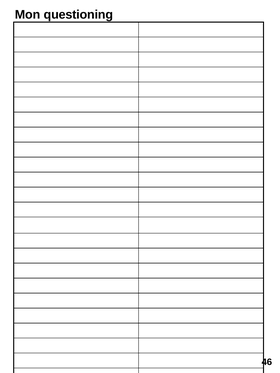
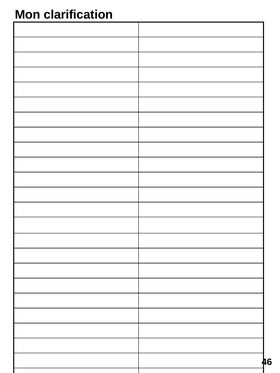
questioning: questioning -> clarification
